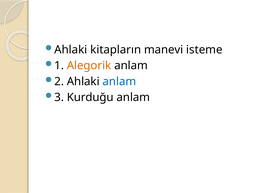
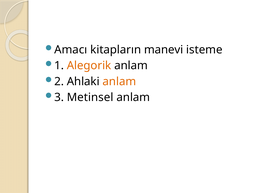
Ahlaki at (71, 50): Ahlaki -> Amacı
anlam at (119, 81) colour: blue -> orange
Kurduğu: Kurduğu -> Metinsel
